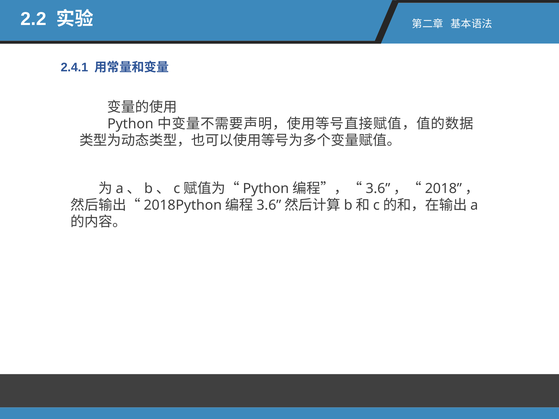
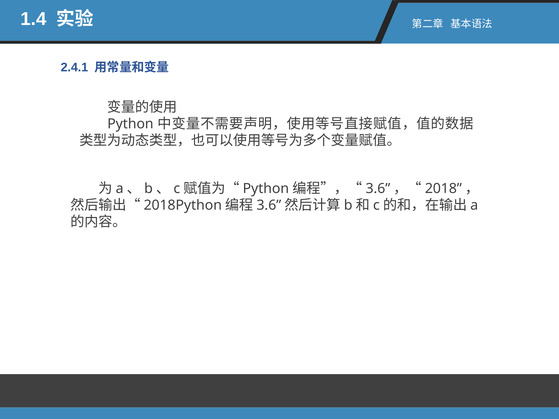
2.2: 2.2 -> 1.4
